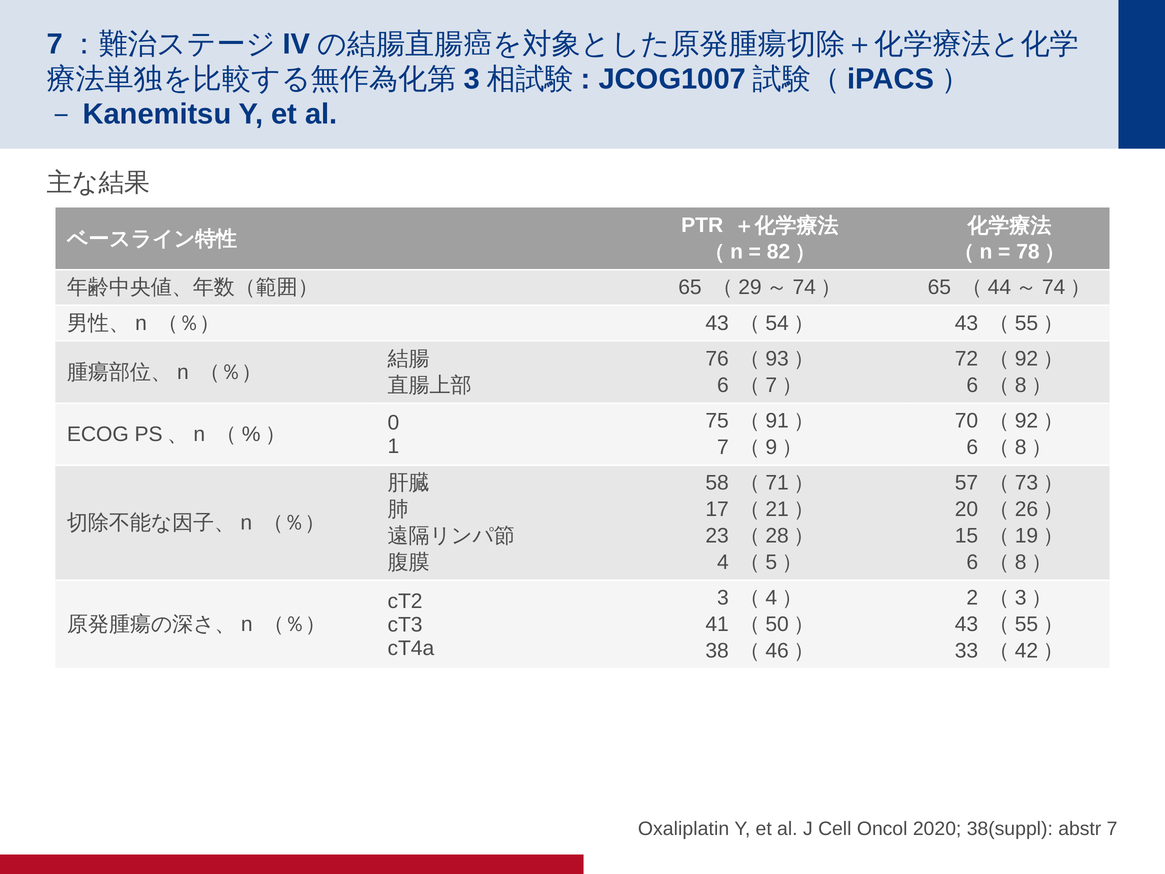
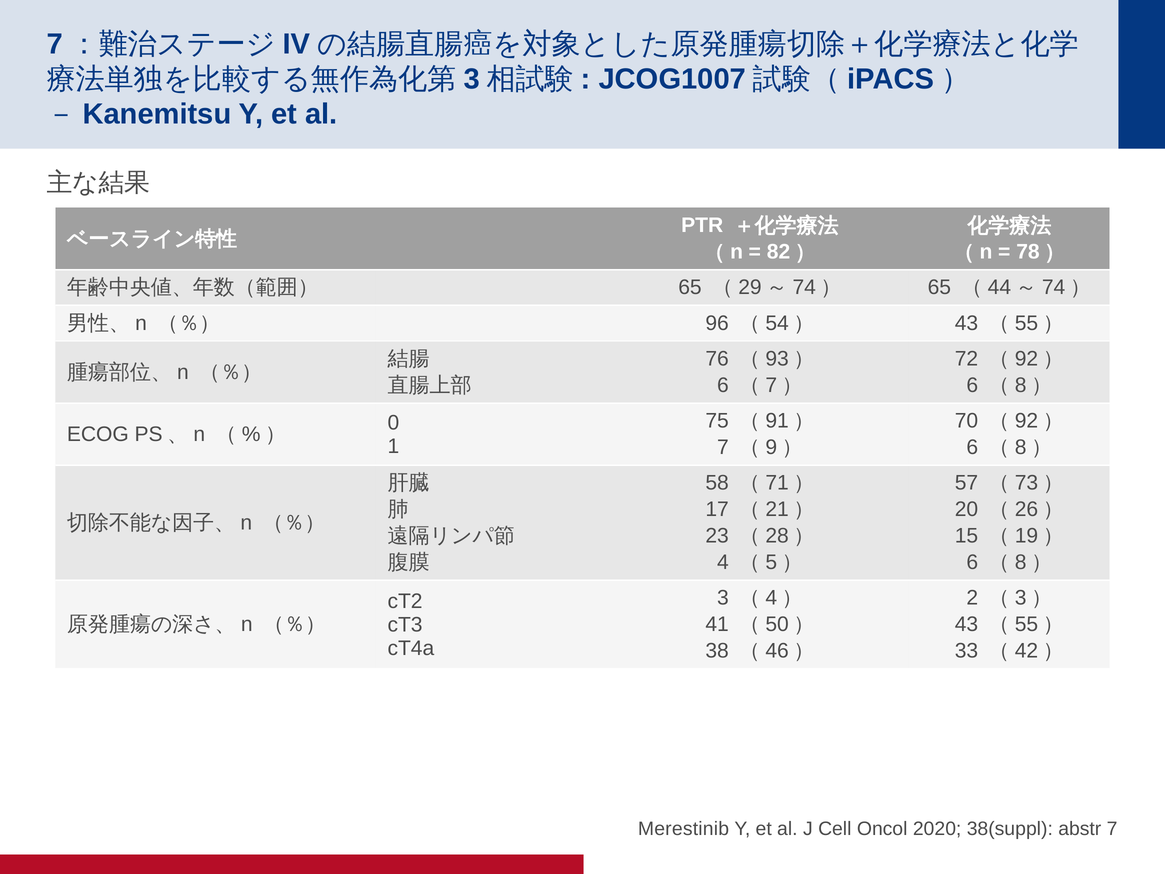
43 at (717, 323): 43 -> 96
Oxaliplatin: Oxaliplatin -> Merestinib
